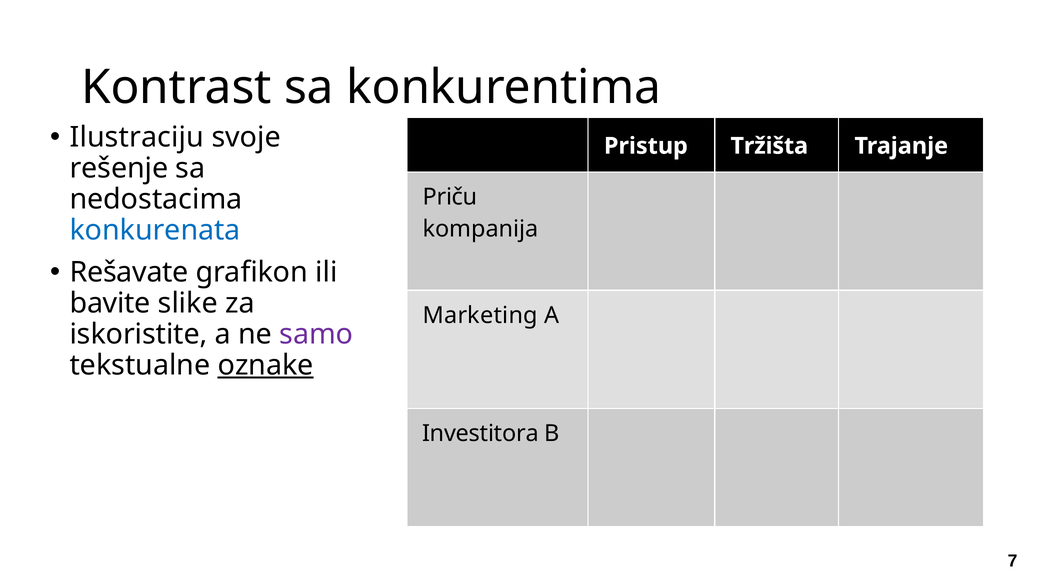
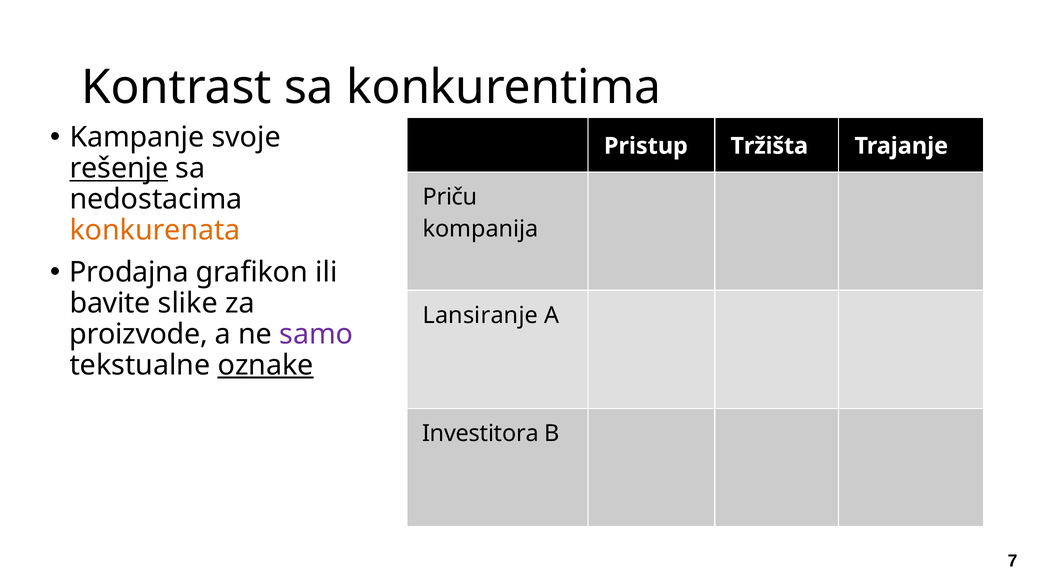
Ilustraciju: Ilustraciju -> Kampanje
rešenje underline: none -> present
konkurenata colour: blue -> orange
Rešavate: Rešavate -> Prodajna
Marketing: Marketing -> Lansiranje
iskoristite: iskoristite -> proizvode
